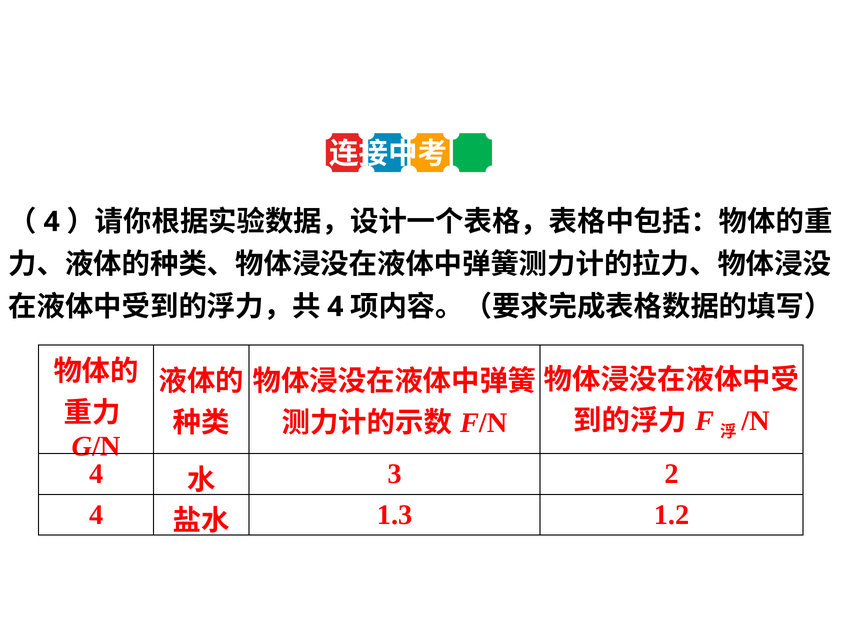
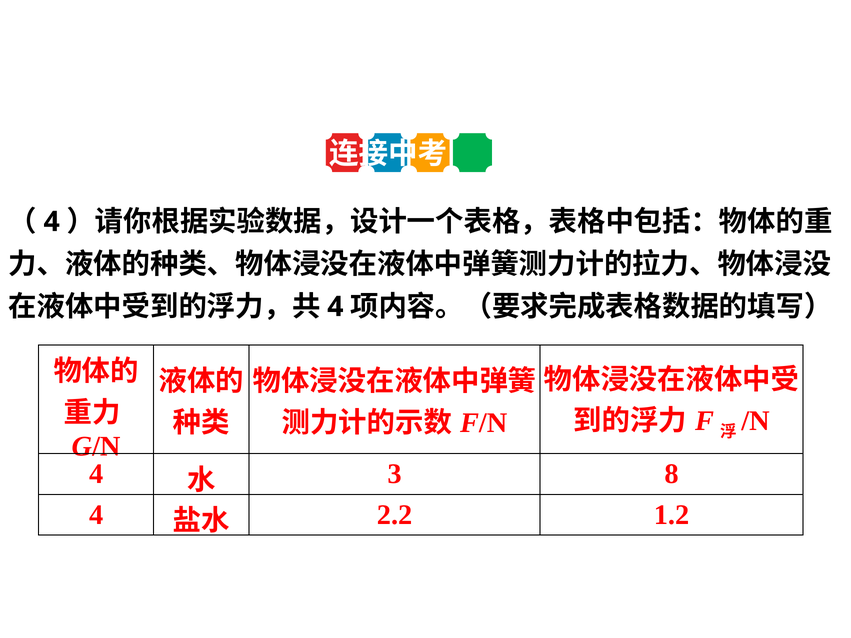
2: 2 -> 8
1.3: 1.3 -> 2.2
